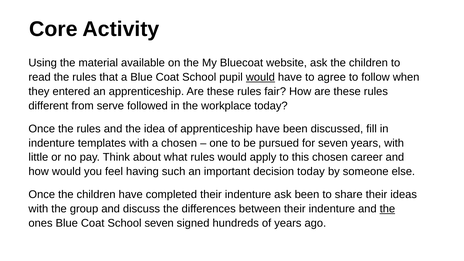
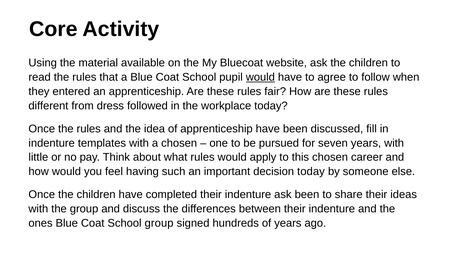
serve: serve -> dress
the at (387, 209) underline: present -> none
School seven: seven -> group
